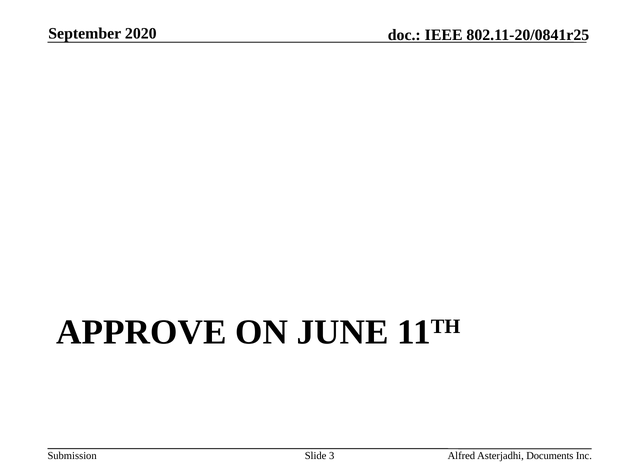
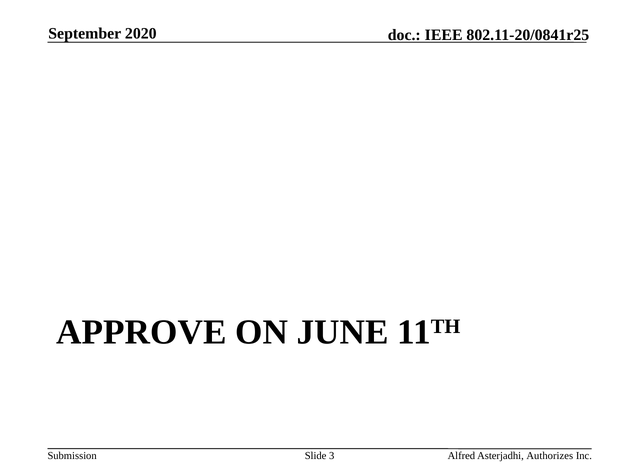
Documents: Documents -> Authorizes
